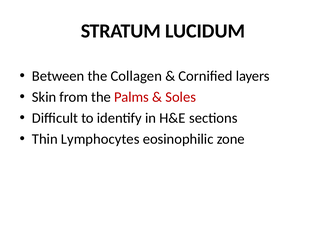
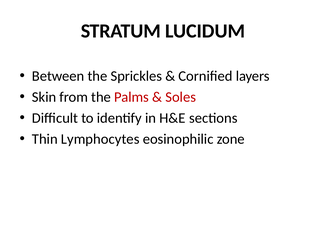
Collagen: Collagen -> Sprickles
